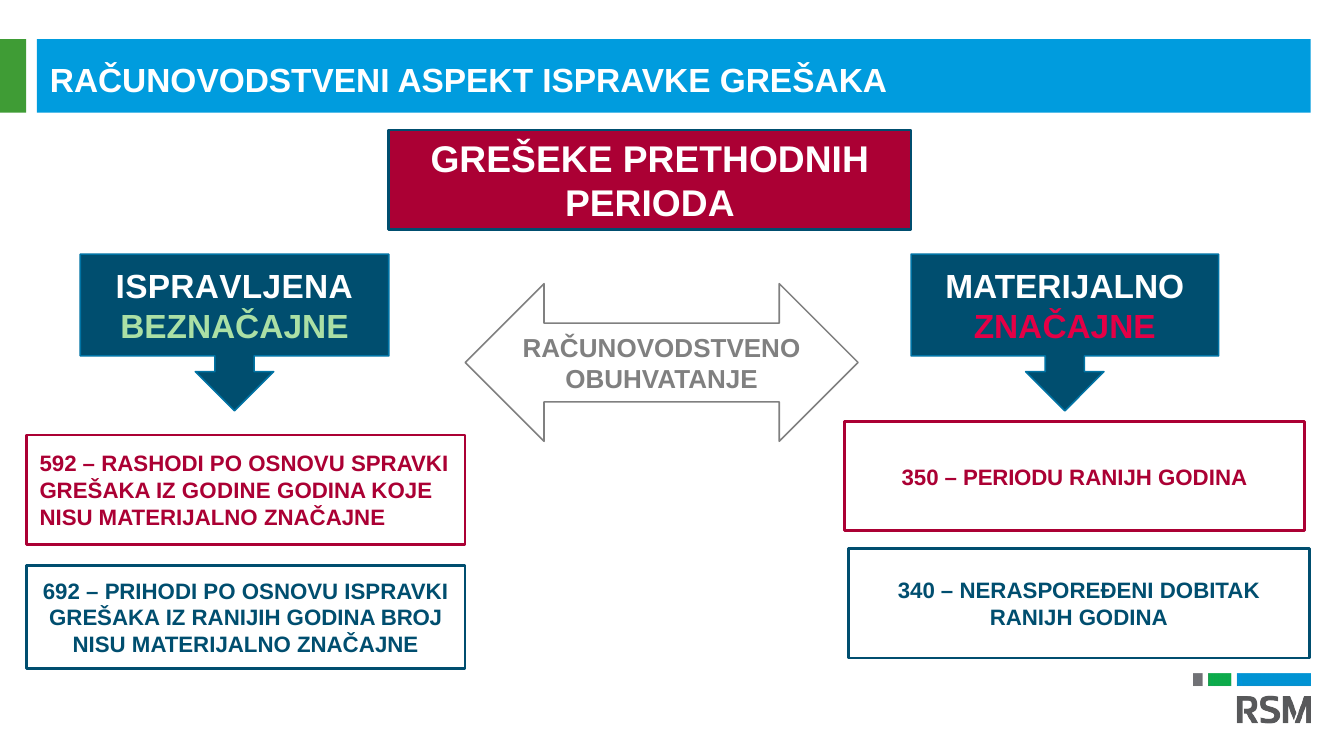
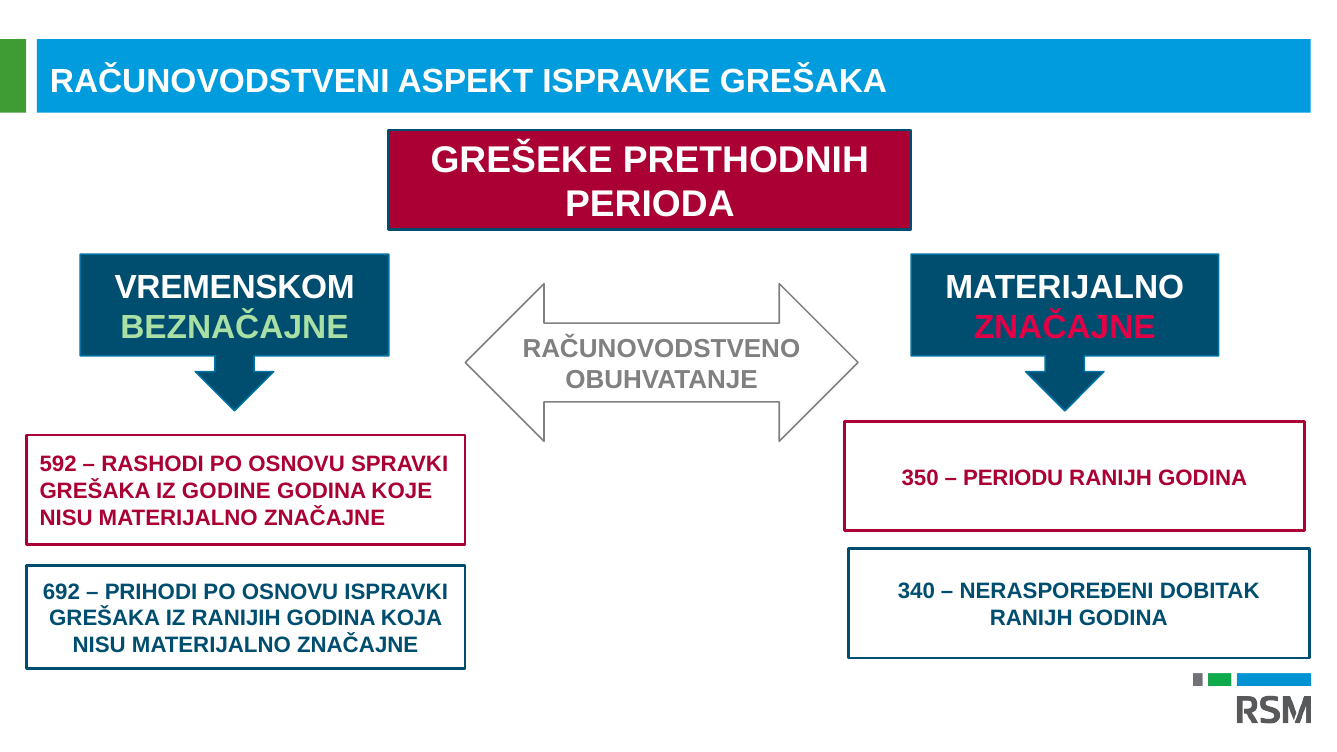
ISPRAVLJENA: ISPRAVLJENA -> VREMENSKOM
BROJ: BROJ -> KOJA
